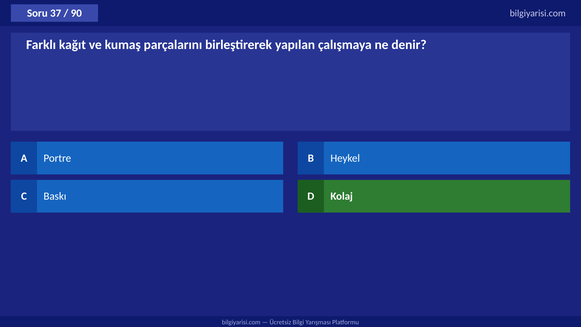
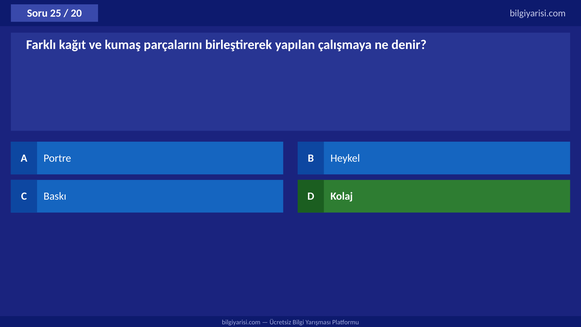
37: 37 -> 25
90: 90 -> 20
